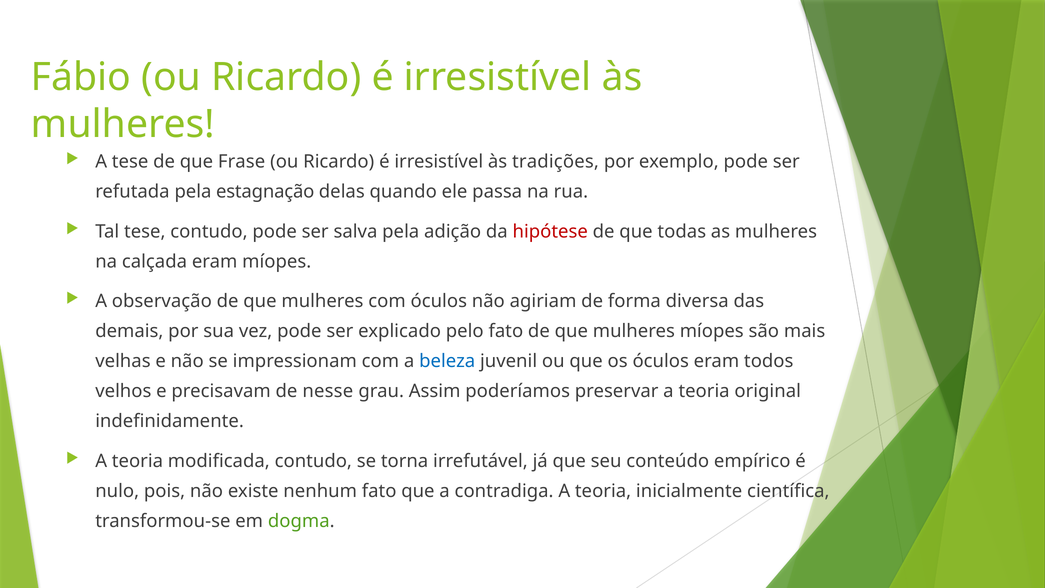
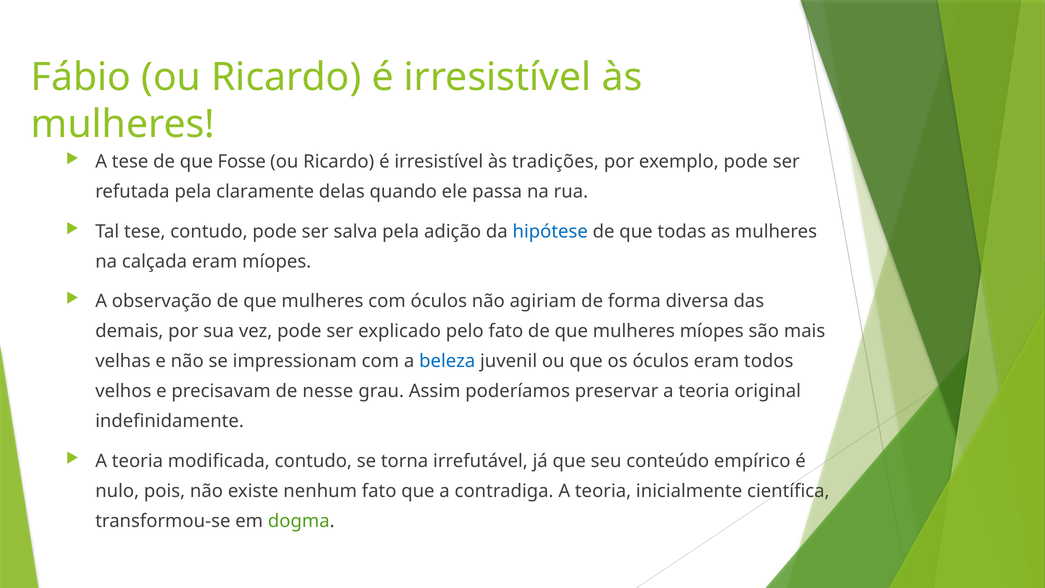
Frase: Frase -> Fosse
estagnação: estagnação -> claramente
hipótese colour: red -> blue
